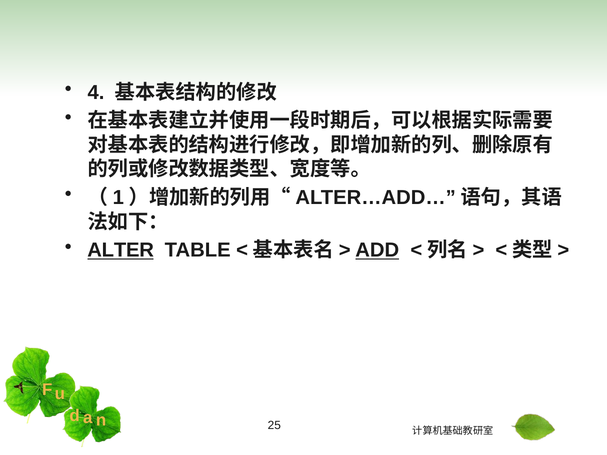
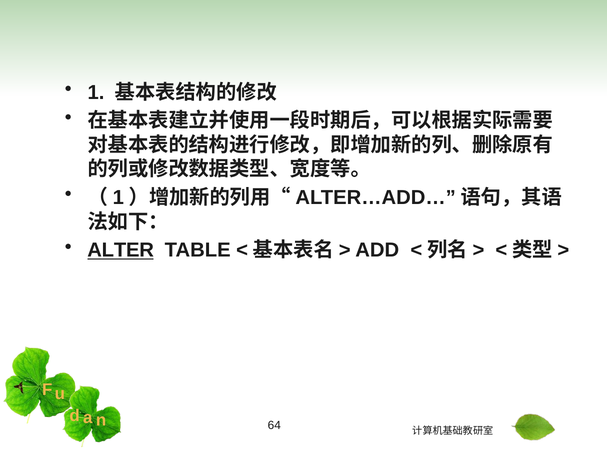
4: 4 -> 1
ADD underline: present -> none
25: 25 -> 64
